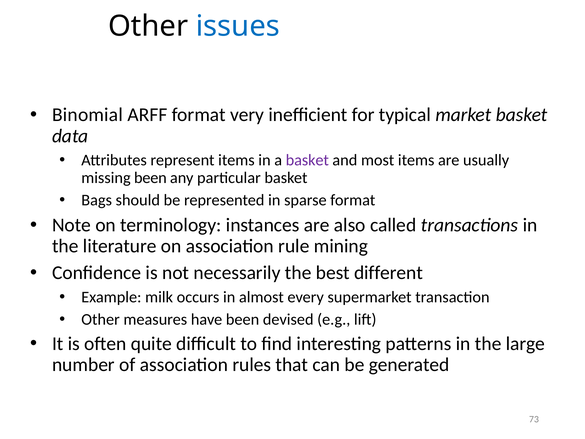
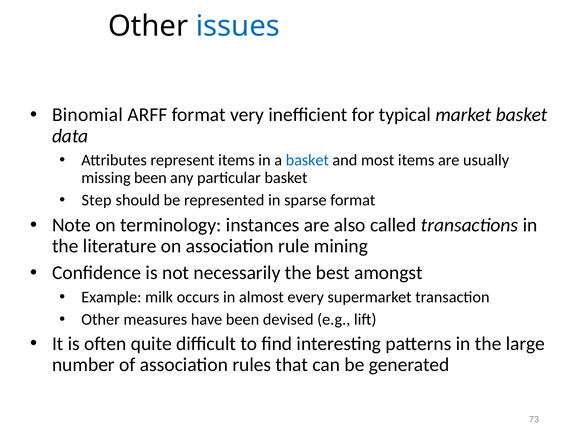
basket at (307, 160) colour: purple -> blue
Bags: Bags -> Step
different: different -> amongst
